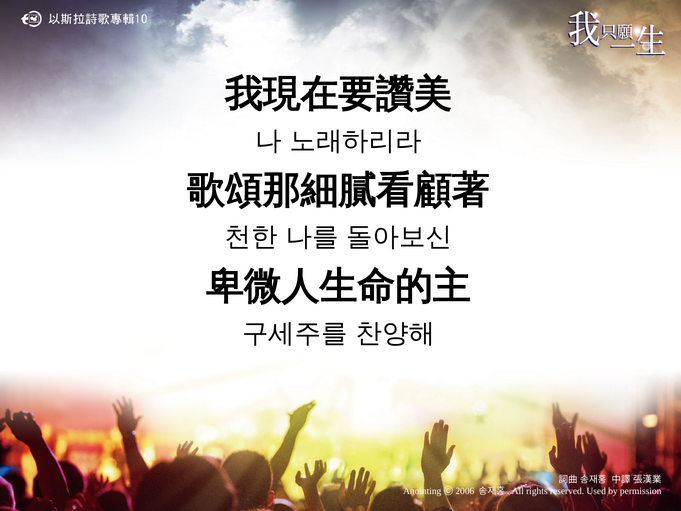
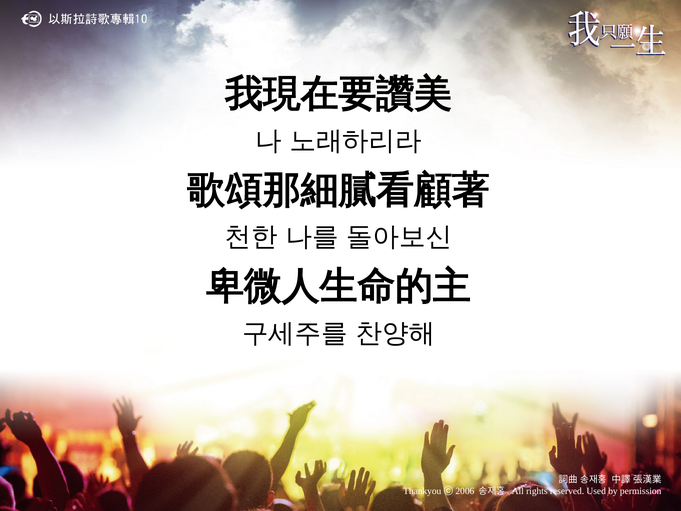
Anointing: Anointing -> Thankyou
